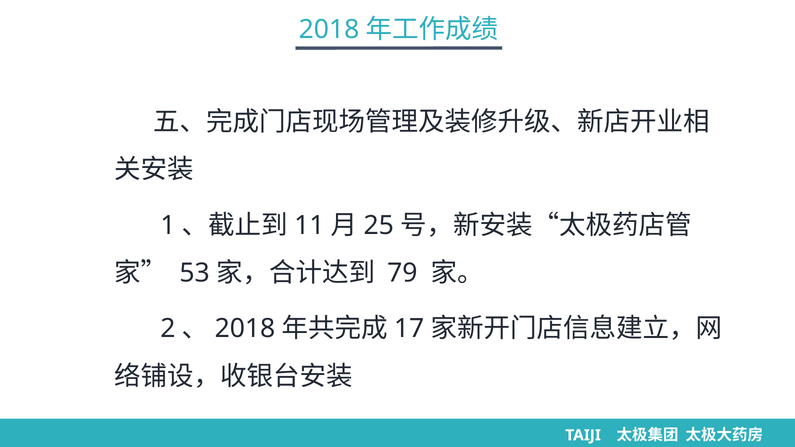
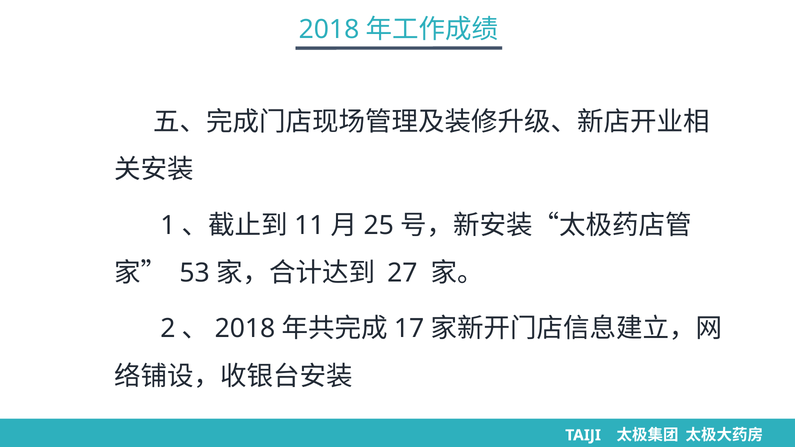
79: 79 -> 27
